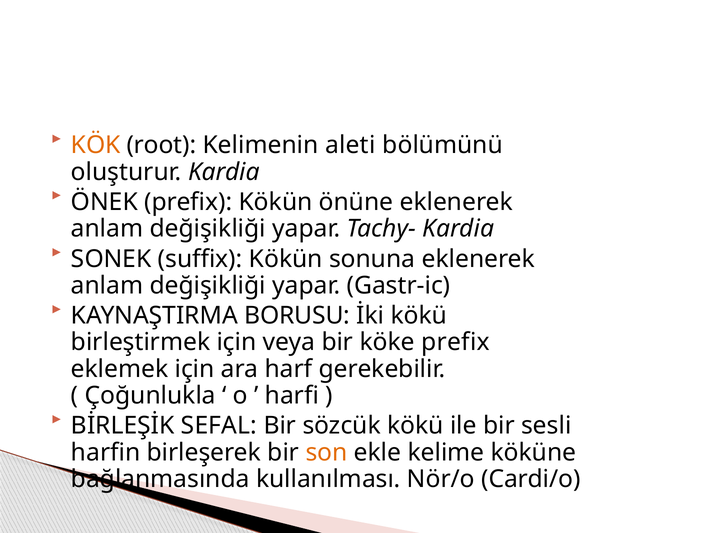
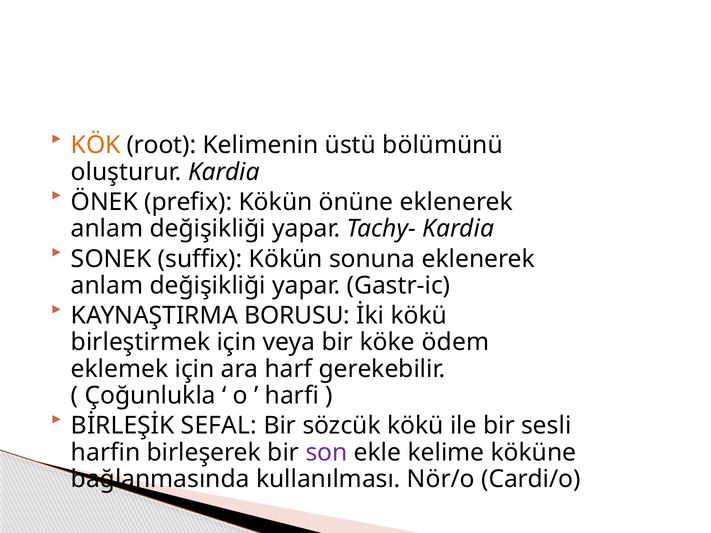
aleti: aleti -> üstü
köke prefix: prefix -> ödem
son colour: orange -> purple
